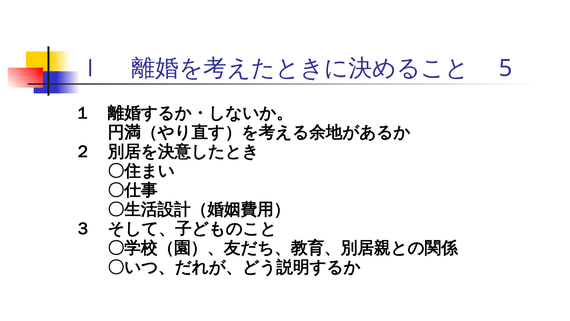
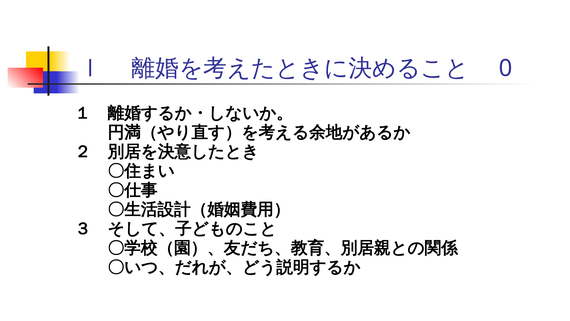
5: 5 -> 0
